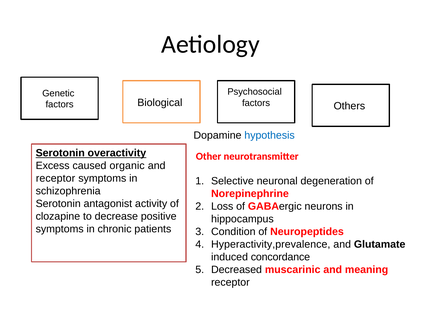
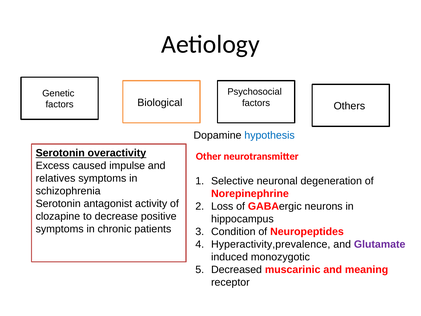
organic: organic -> impulse
receptor at (56, 178): receptor -> relatives
Glutamate colour: black -> purple
concordance: concordance -> monozygotic
